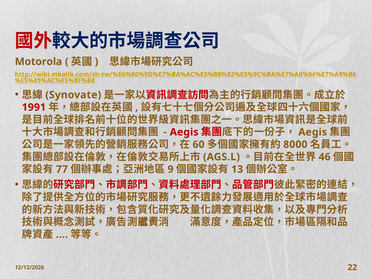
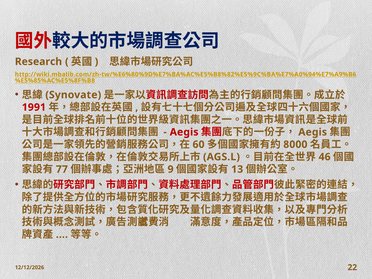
Motorola: Motorola -> Research
